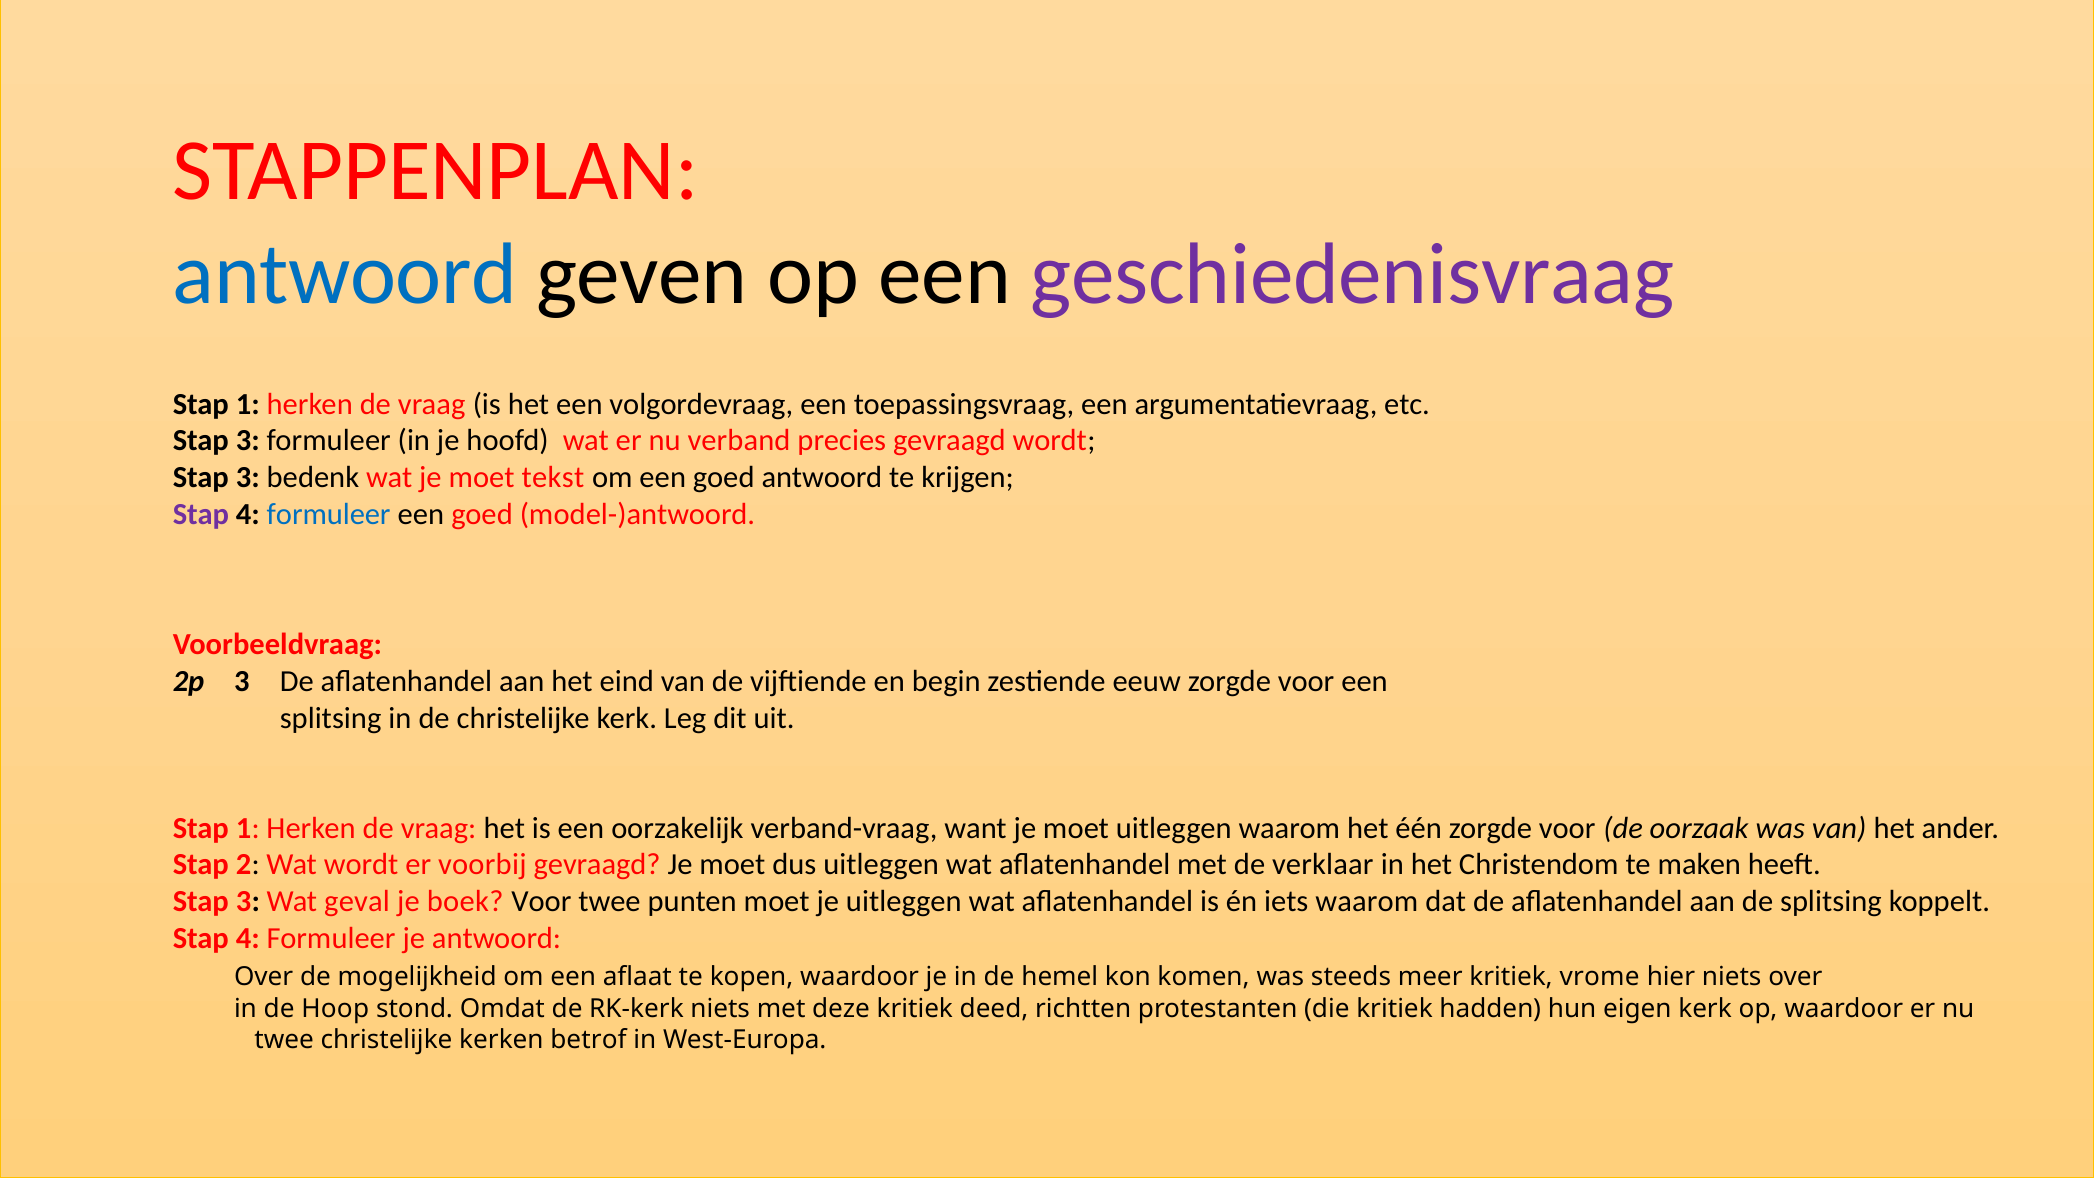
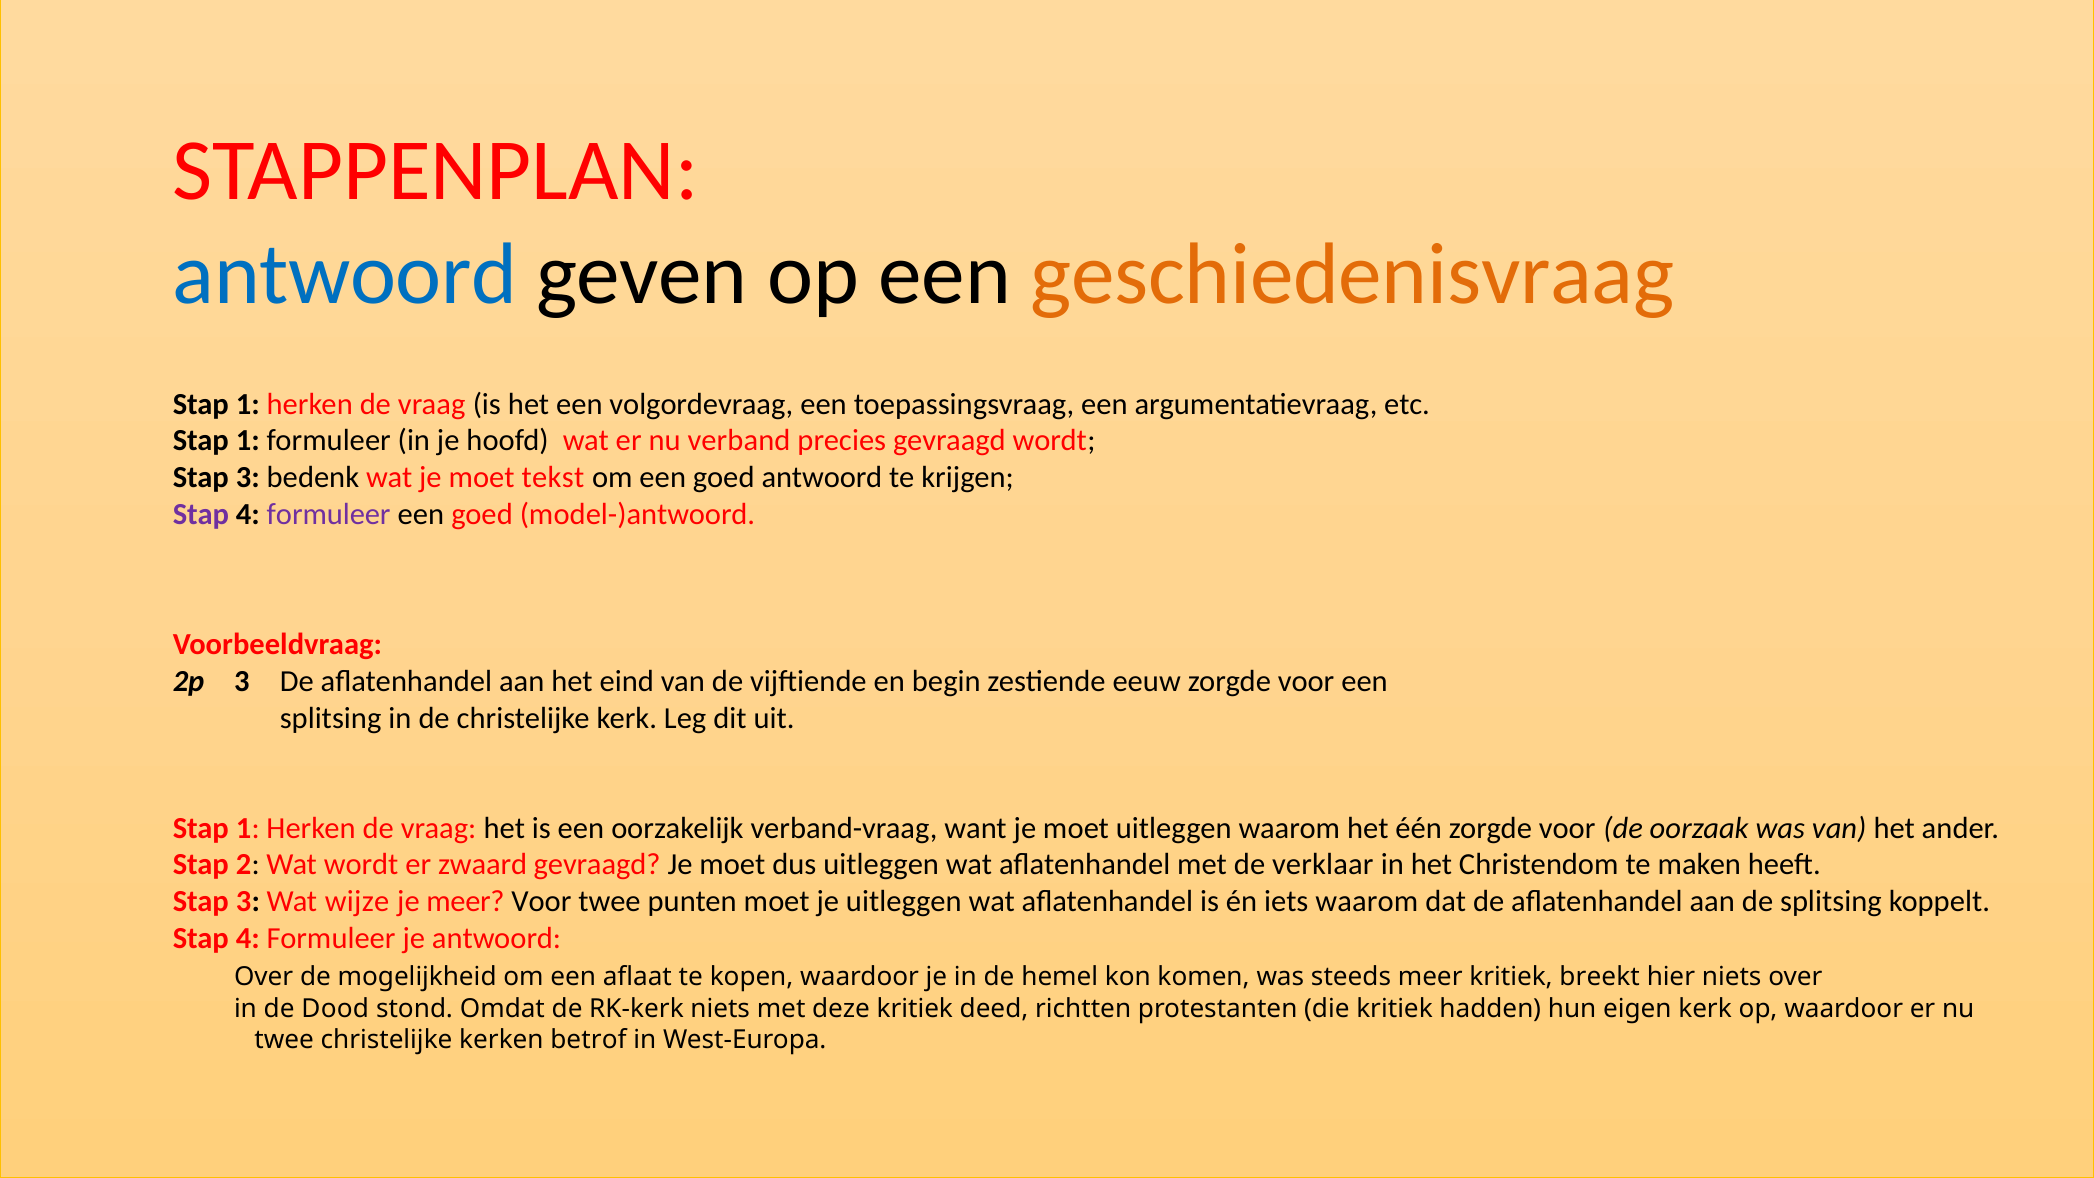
geschiedenisvraag colour: purple -> orange
3 at (248, 441): 3 -> 1
formuleer at (329, 514) colour: blue -> purple
voorbij: voorbij -> zwaard
geval: geval -> wijze
je boek: boek -> meer
vrome: vrome -> breekt
Hoop: Hoop -> Dood
